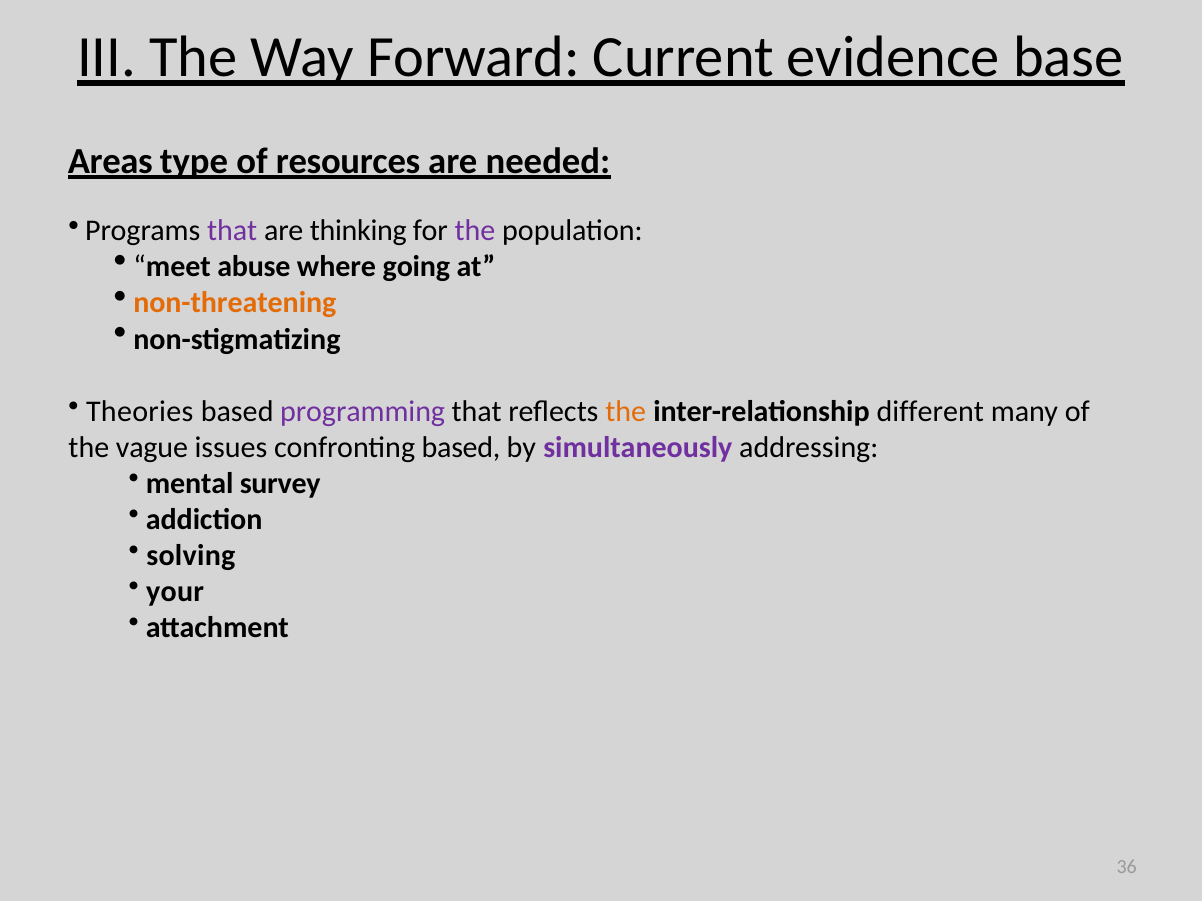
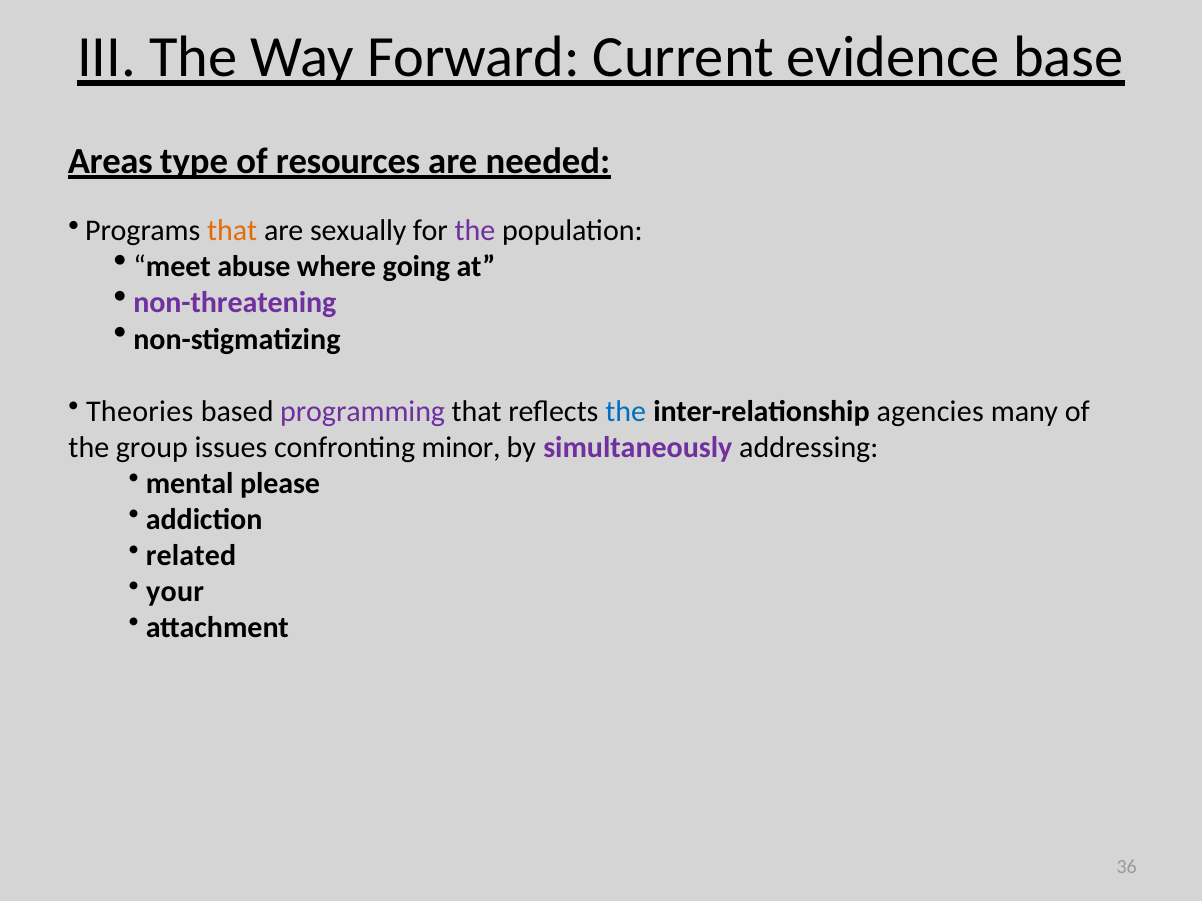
that at (232, 231) colour: purple -> orange
thinking: thinking -> sexually
non-threatening colour: orange -> purple
the at (626, 411) colour: orange -> blue
different: different -> agencies
vague: vague -> group
confronting based: based -> minor
survey: survey -> please
solving: solving -> related
